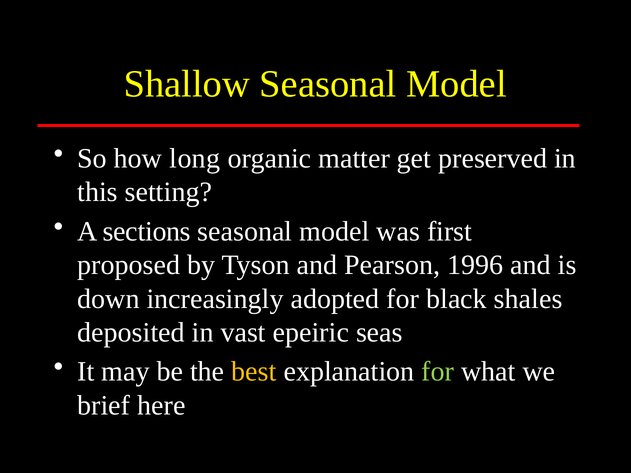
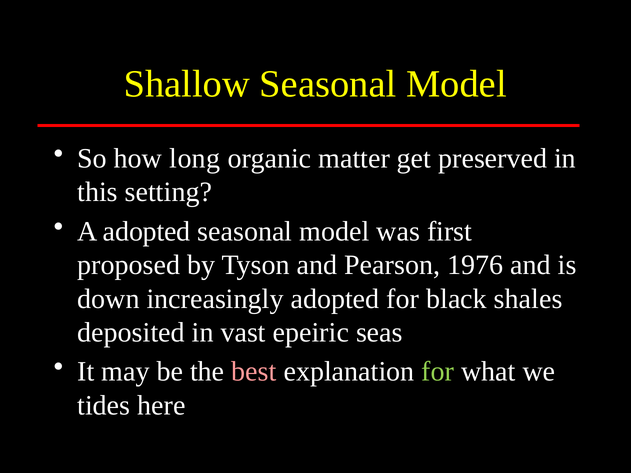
A sections: sections -> adopted
1996: 1996 -> 1976
best colour: yellow -> pink
brief: brief -> tides
